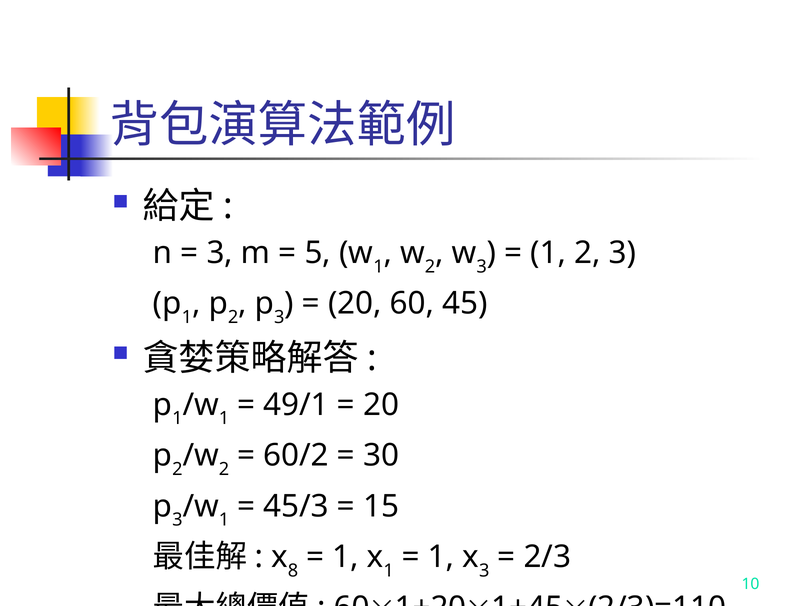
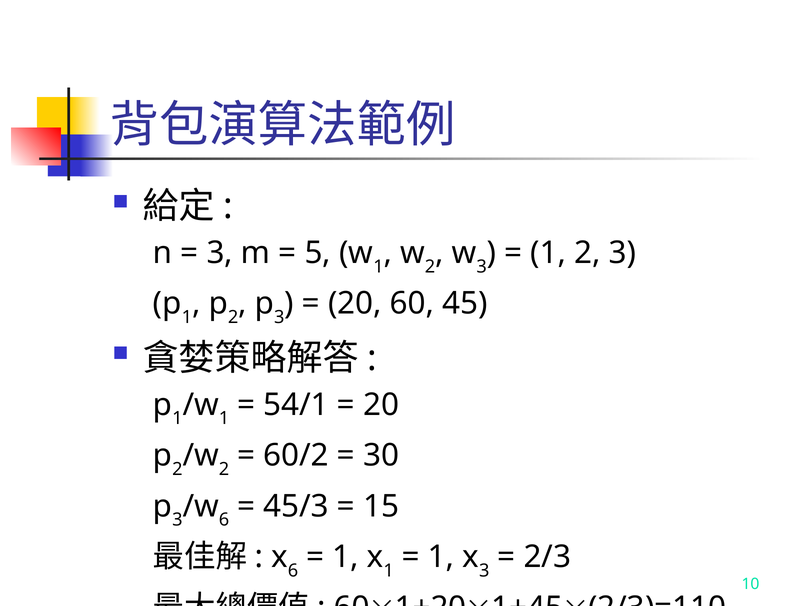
49/1: 49/1 -> 54/1
1 at (224, 520): 1 -> 6
8 at (293, 571): 8 -> 6
